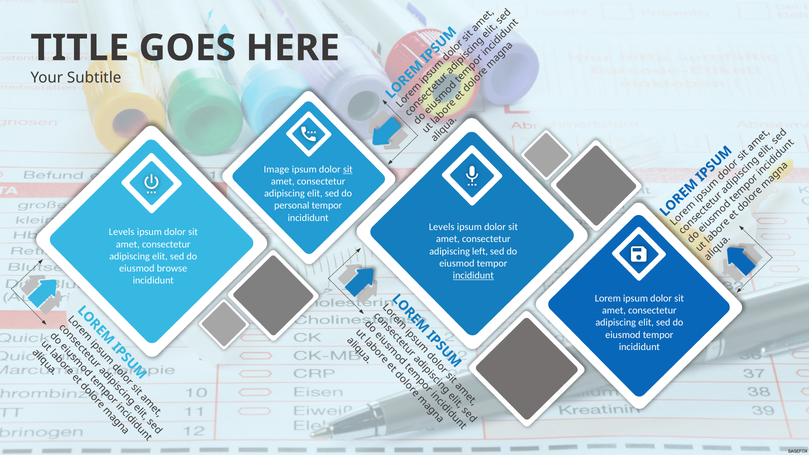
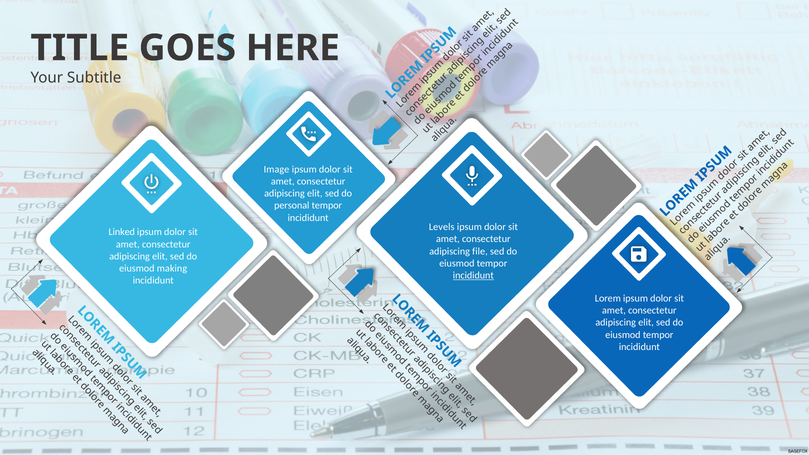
sit at (348, 169) underline: present -> none
Levels at (122, 232): Levels -> Linked
left: left -> file
browse: browse -> making
